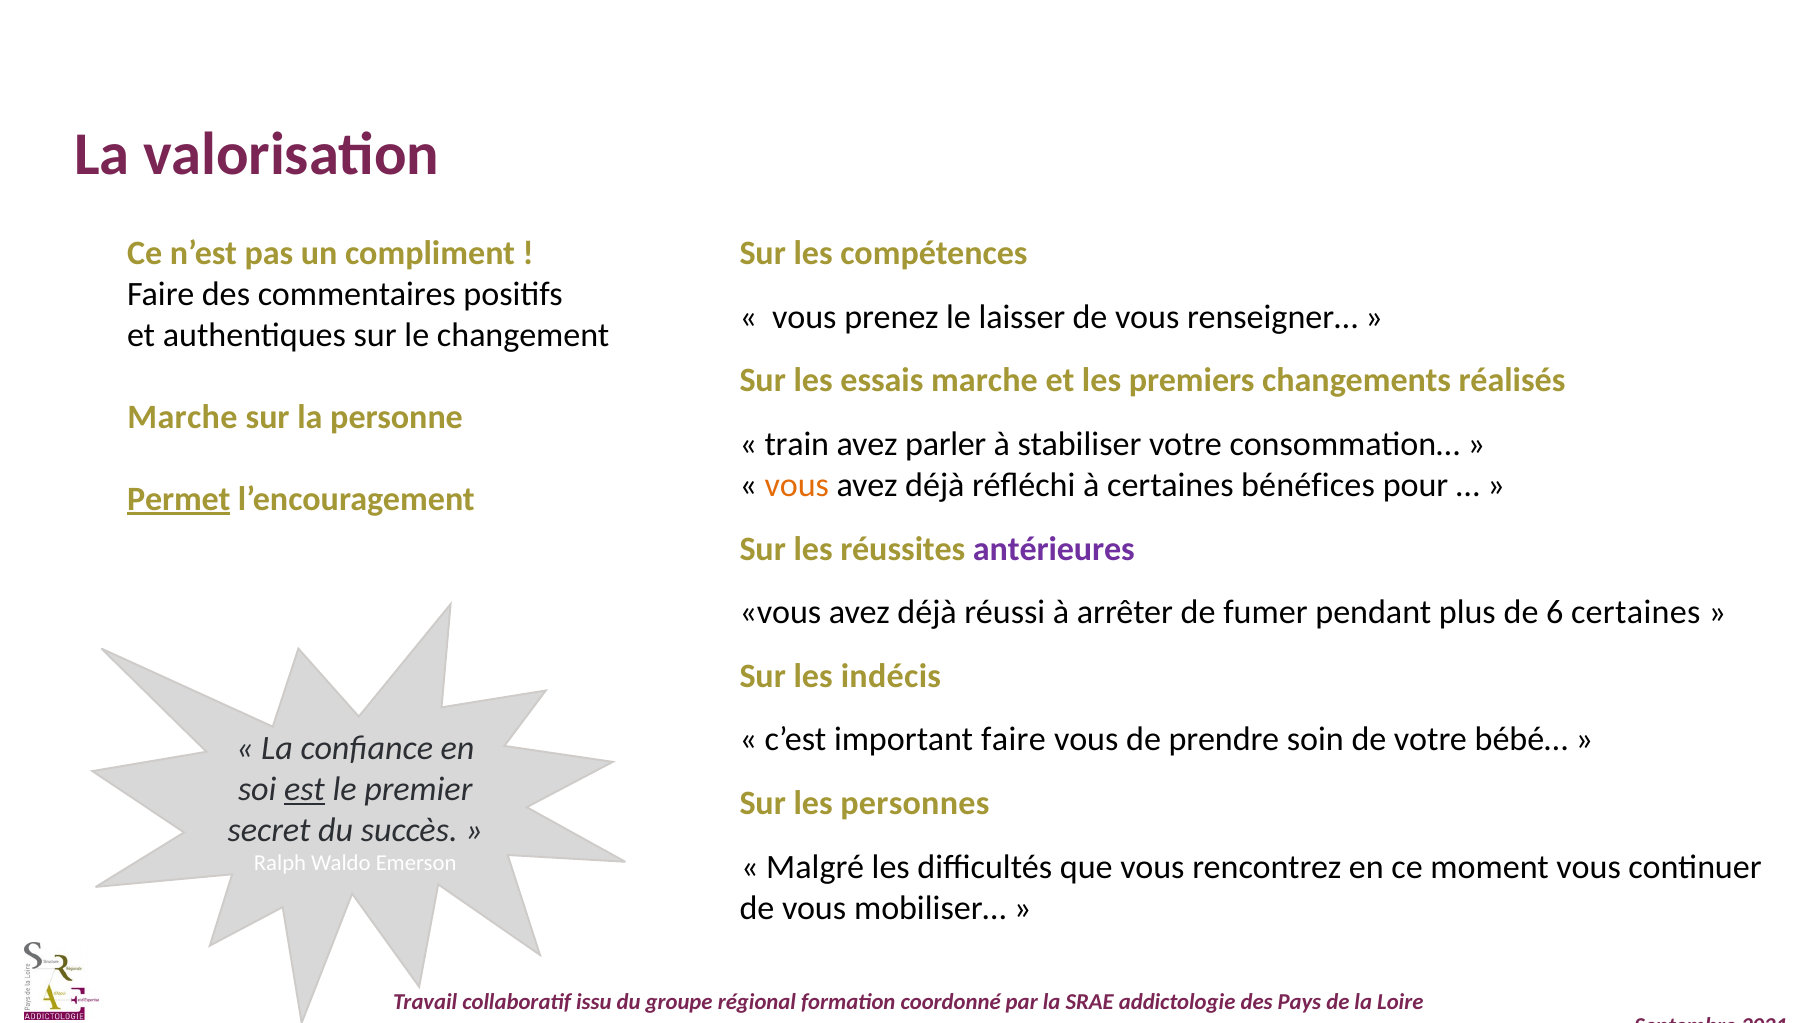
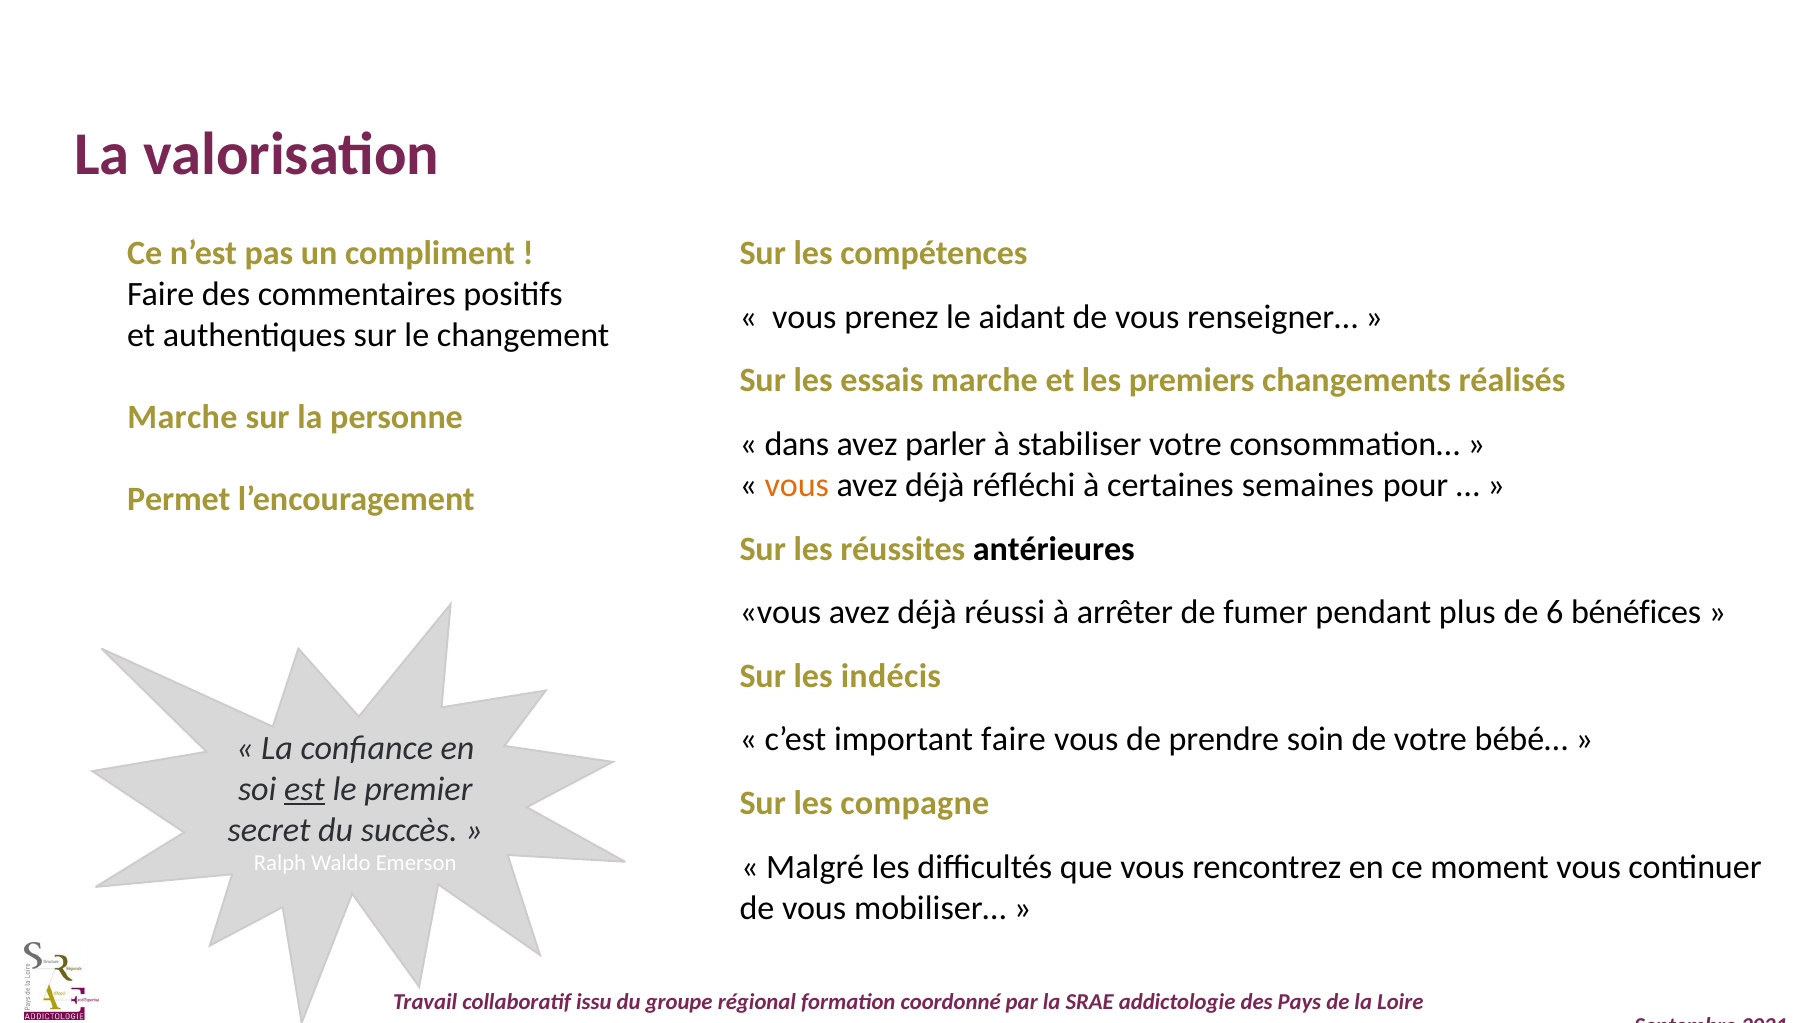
laisser: laisser -> aidant
train: train -> dans
bénéfices: bénéfices -> semaines
Permet underline: present -> none
antérieures colour: purple -> black
6 certaines: certaines -> bénéfices
personnes: personnes -> compagne
